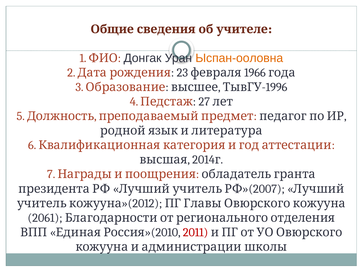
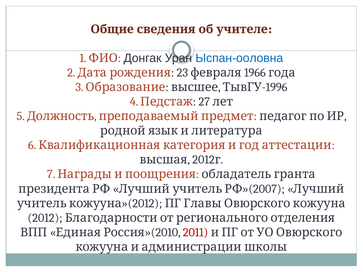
Ыспан-ооловна colour: orange -> blue
2014 at (203, 160): 2014 -> 2012
2061 at (45, 218): 2061 -> 2012
